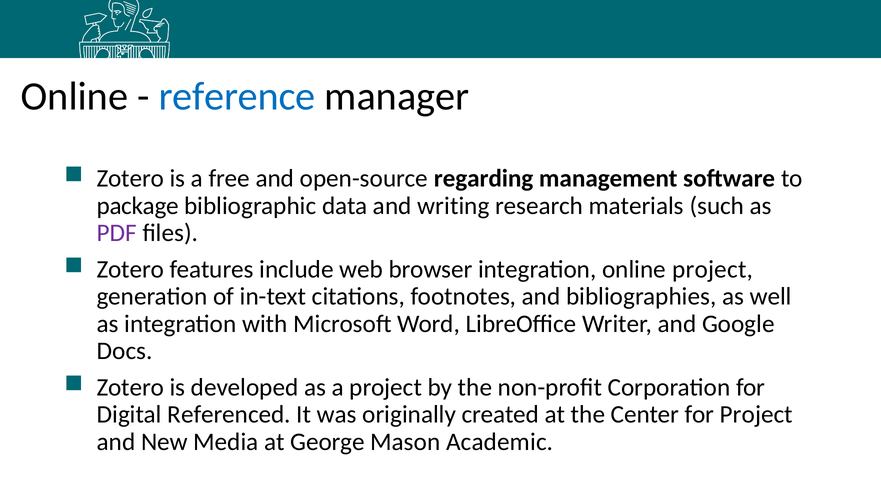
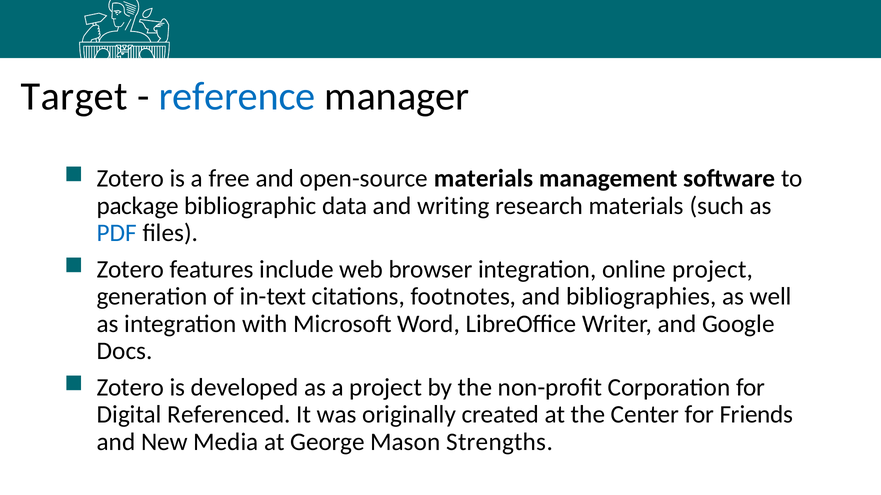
Online at (74, 96): Online -> Target
open-source regarding: regarding -> materials
PDF colour: purple -> blue
for Project: Project -> Friends
Academic: Academic -> Strengths
